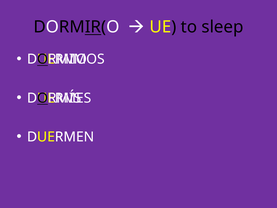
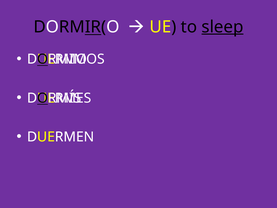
sleep underline: none -> present
